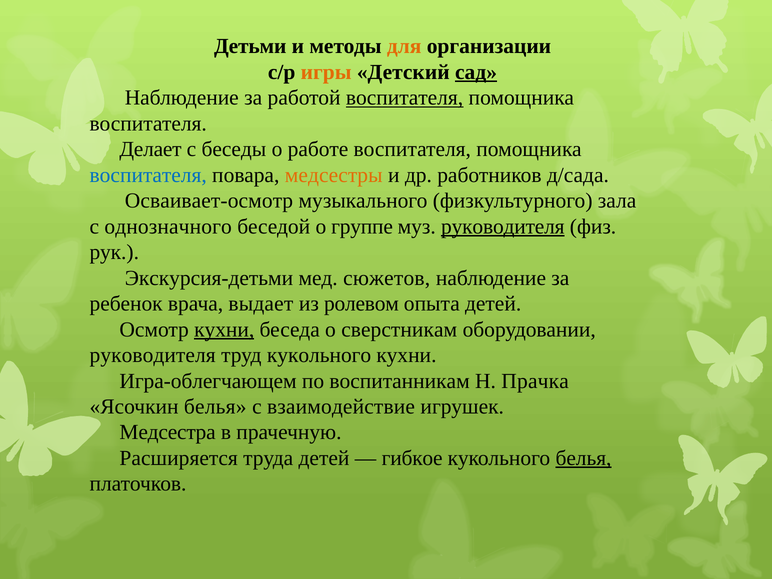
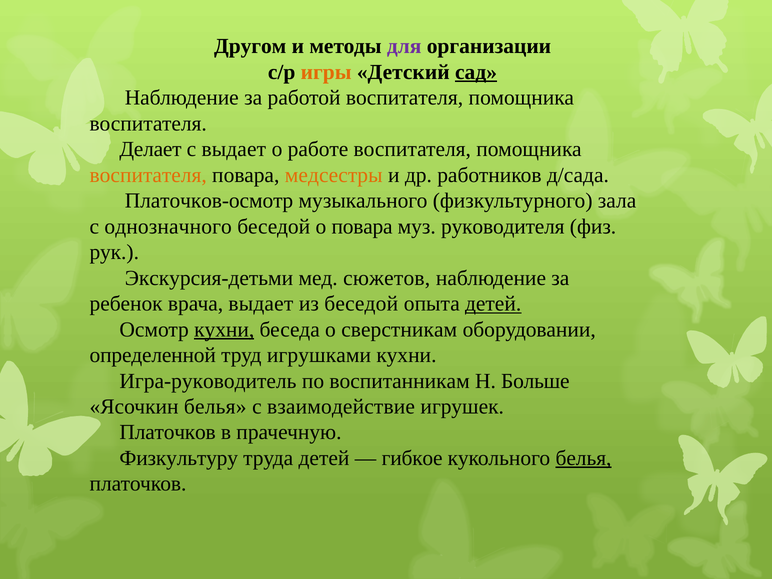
Детьми: Детьми -> Другом
для colour: orange -> purple
воспитателя at (405, 98) underline: present -> none
с беседы: беседы -> выдает
воспитателя at (148, 175) colour: blue -> orange
Осваивает-осмотр: Осваивает-осмотр -> Платочков-осмотр
о группе: группе -> повара
руководителя at (503, 226) underline: present -> none
из ролевом: ролевом -> беседой
детей at (493, 304) underline: none -> present
руководителя at (153, 355): руководителя -> определенной
труд кукольного: кукольного -> игрушками
Игра-облегчающем: Игра-облегчающем -> Игра-руководитель
Прачка: Прачка -> Больше
Медсестра at (168, 432): Медсестра -> Платочков
Расширяется: Расширяется -> Физкультуру
